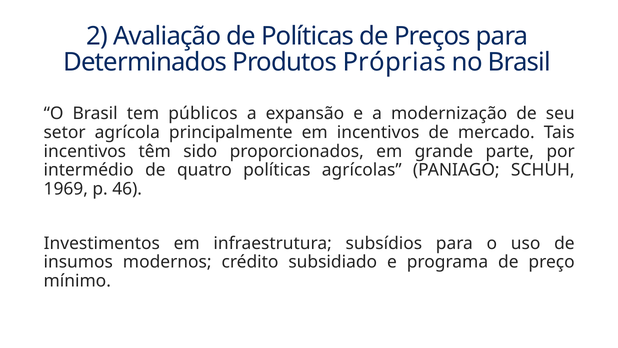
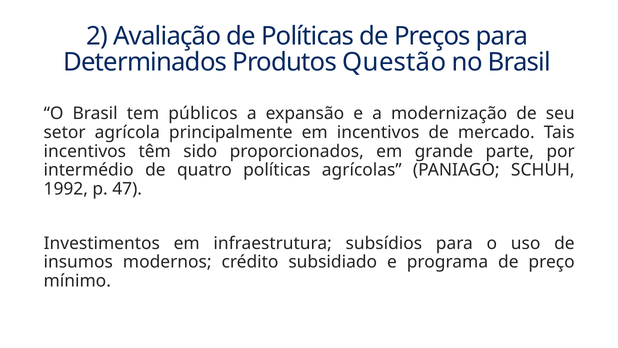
Próprias: Próprias -> Questão
1969: 1969 -> 1992
46: 46 -> 47
